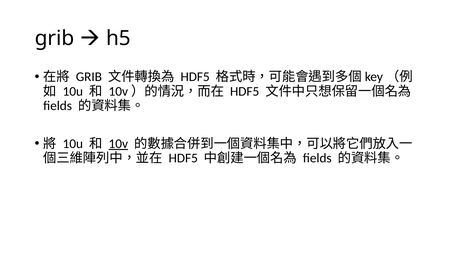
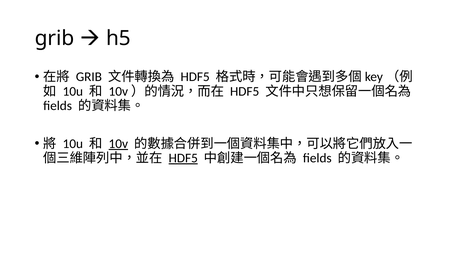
HDF5 at (183, 158) underline: none -> present
